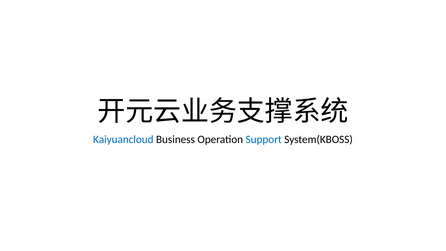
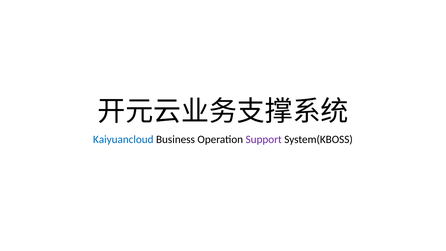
Support colour: blue -> purple
